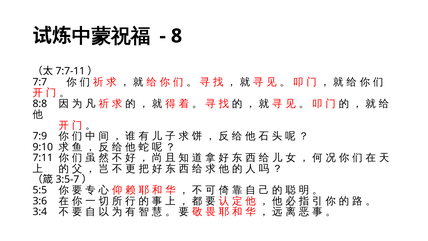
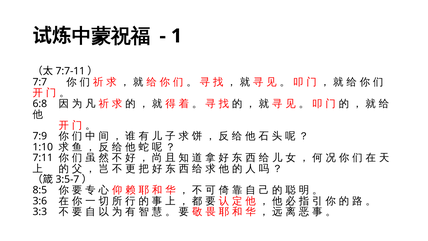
8: 8 -> 1
8:8: 8:8 -> 6:8
9:10: 9:10 -> 1:10
5:5: 5:5 -> 8:5
3:4: 3:4 -> 3:3
